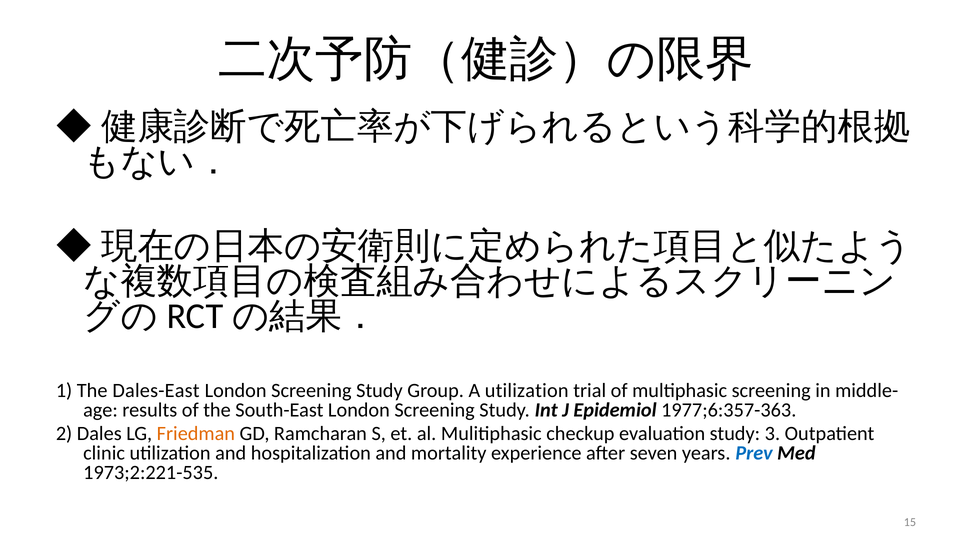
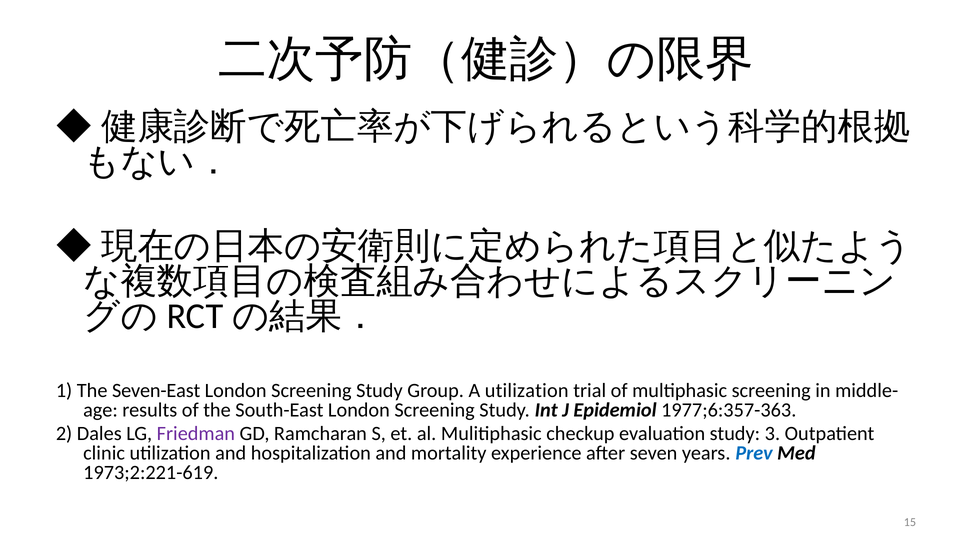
Dales-East: Dales-East -> Seven-East
Friedman colour: orange -> purple
1973;2:221-535: 1973;2:221-535 -> 1973;2:221-619
